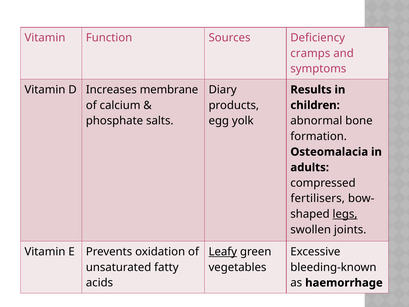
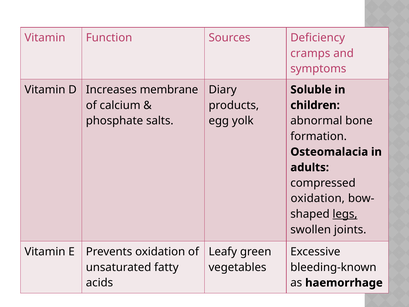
Results: Results -> Soluble
fertilisers at (318, 198): fertilisers -> oxidation
Leafy underline: present -> none
